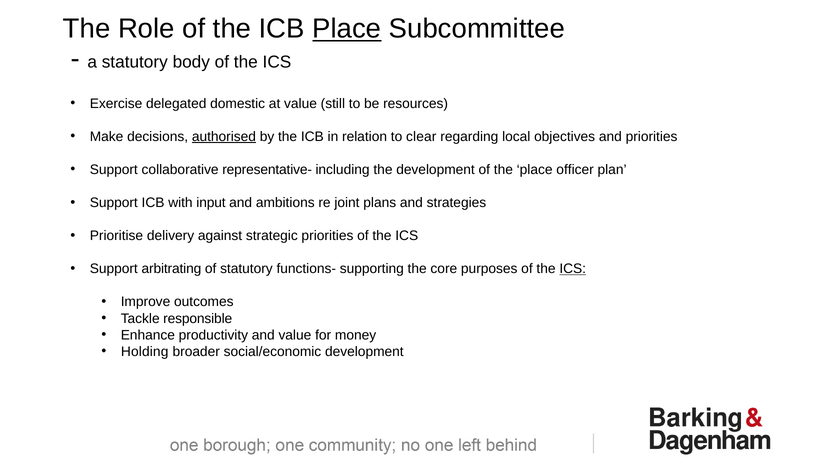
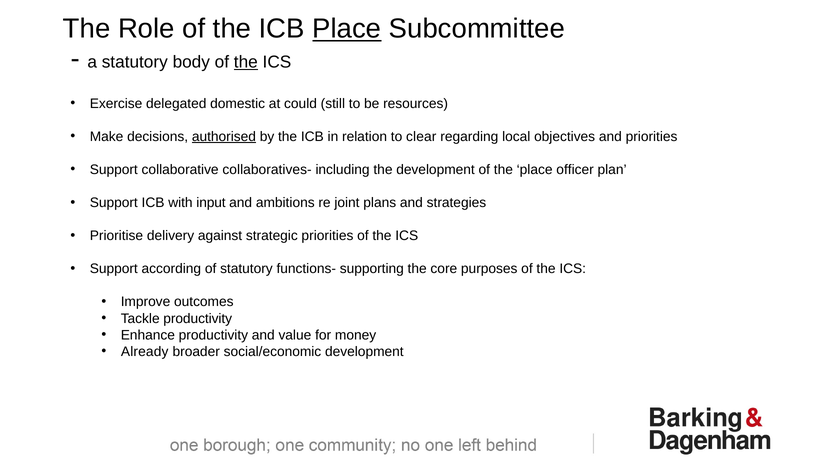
the at (246, 62) underline: none -> present
at value: value -> could
representative-: representative- -> collaboratives-
arbitrating: arbitrating -> according
ICS at (573, 269) underline: present -> none
Tackle responsible: responsible -> productivity
Holding: Holding -> Already
